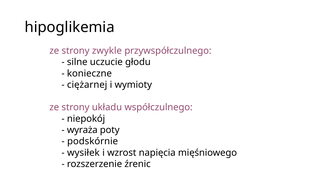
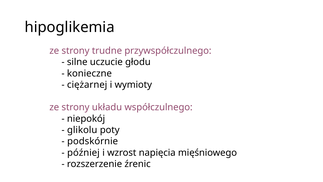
zwykle: zwykle -> trudne
wyraża: wyraża -> glikolu
wysiłek: wysiłek -> później
